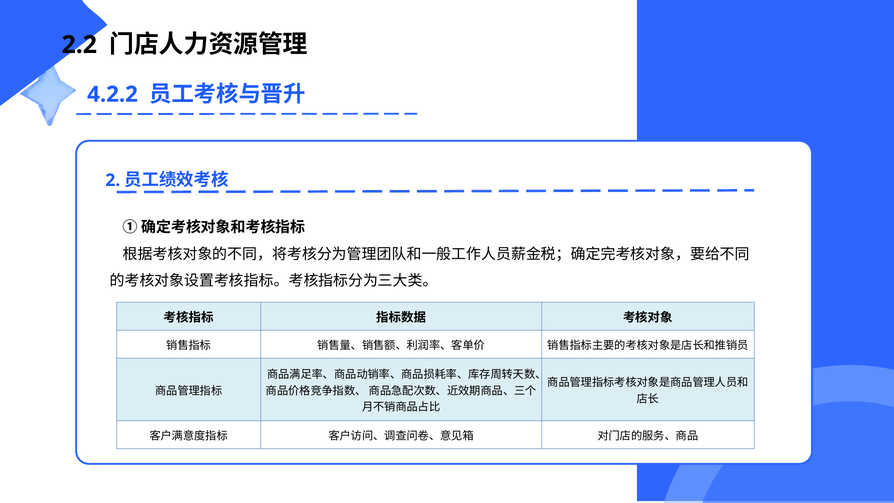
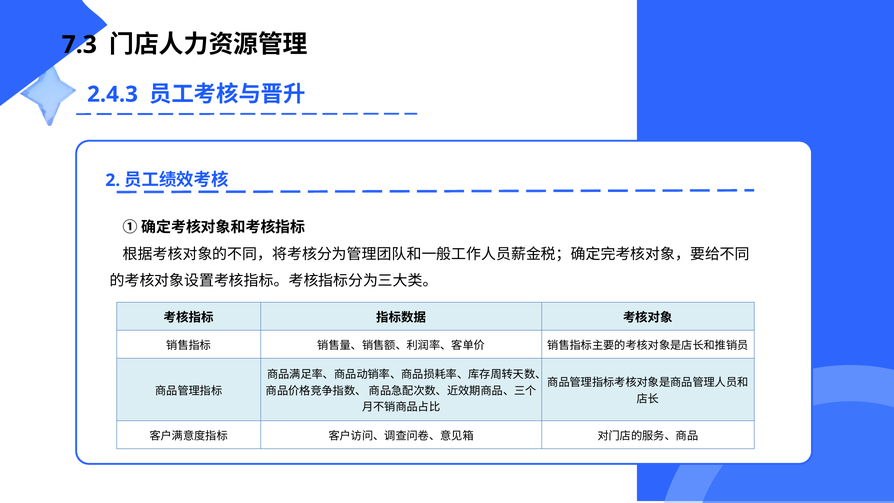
2.2: 2.2 -> 7.3
4.2.2: 4.2.2 -> 2.4.3
